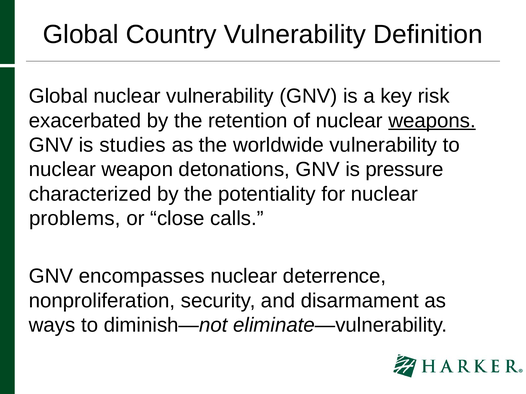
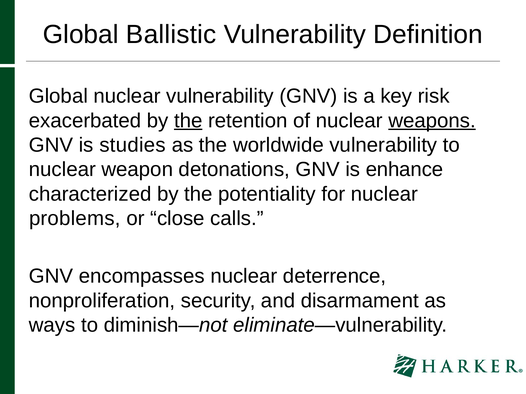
Country: Country -> Ballistic
the at (188, 121) underline: none -> present
pressure: pressure -> enhance
